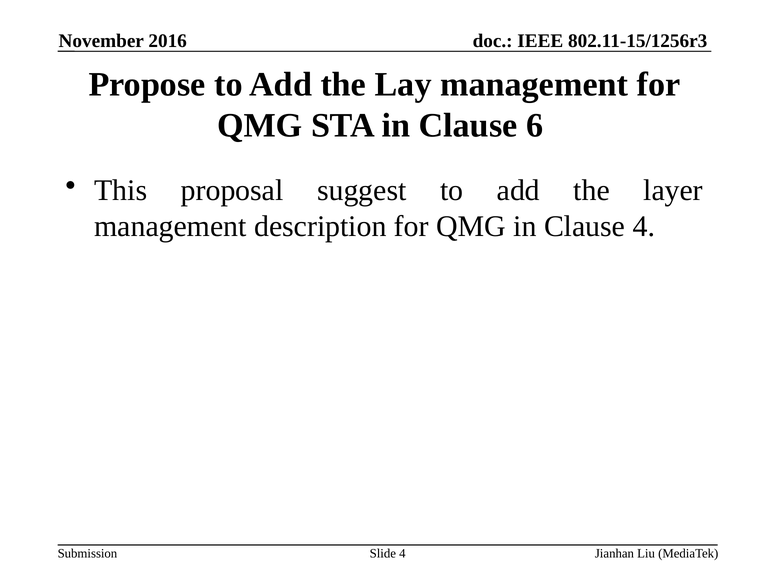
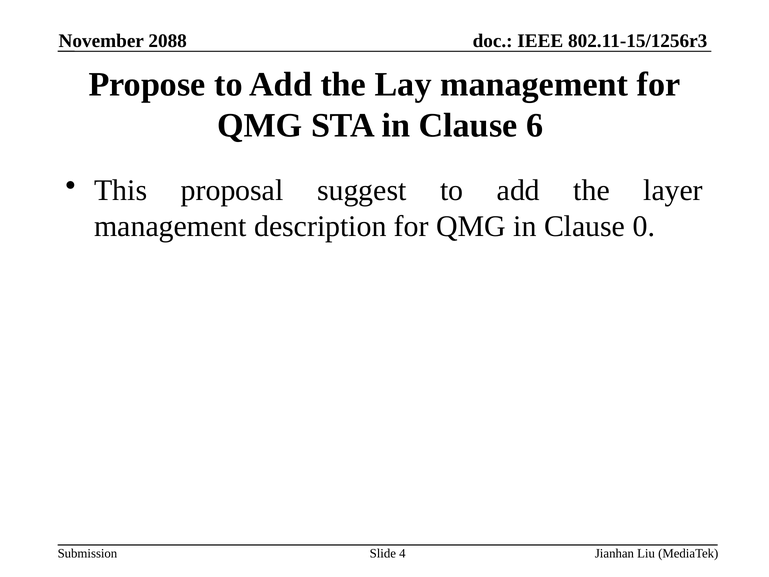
2016: 2016 -> 2088
Clause 4: 4 -> 0
